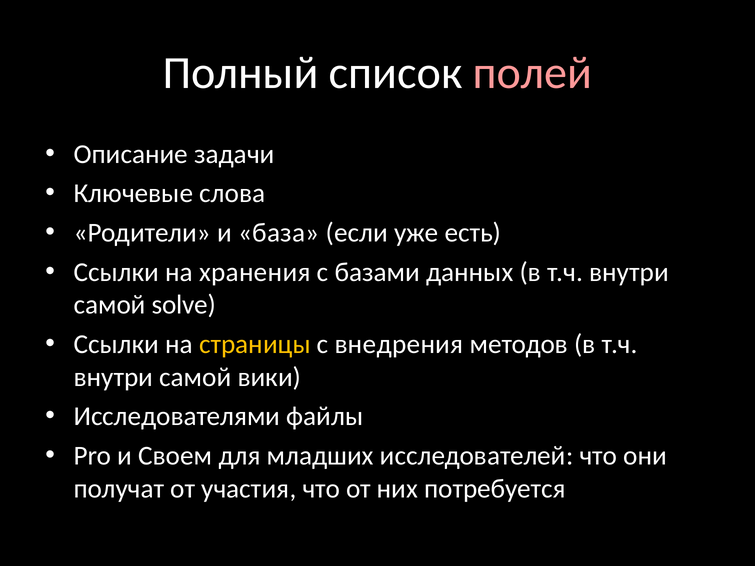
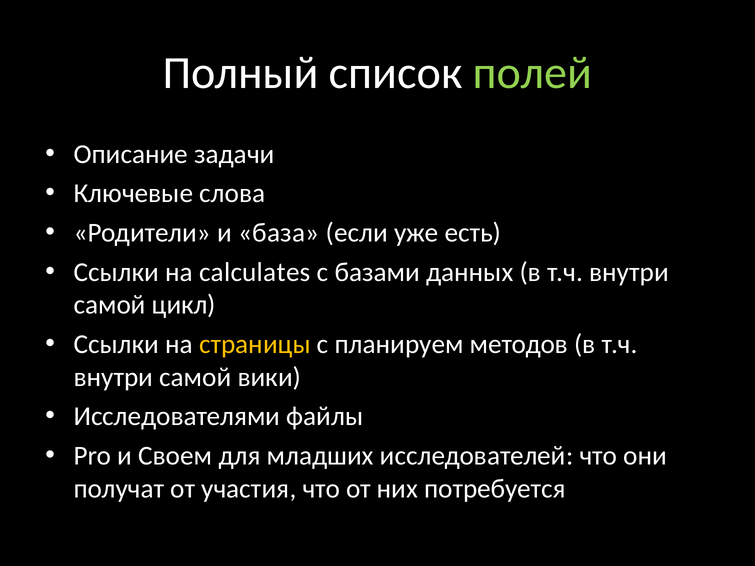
полей colour: pink -> light green
хранения: хранения -> calculates
solve: solve -> цикл
внедрения: внедрения -> планируем
